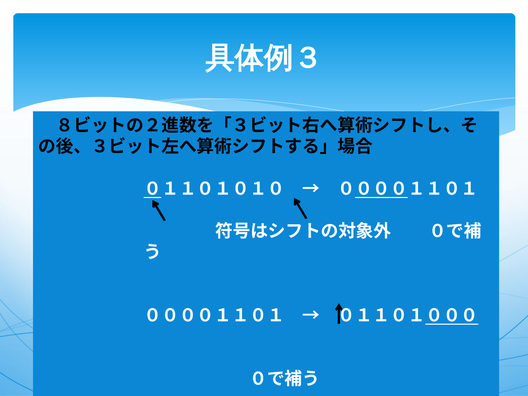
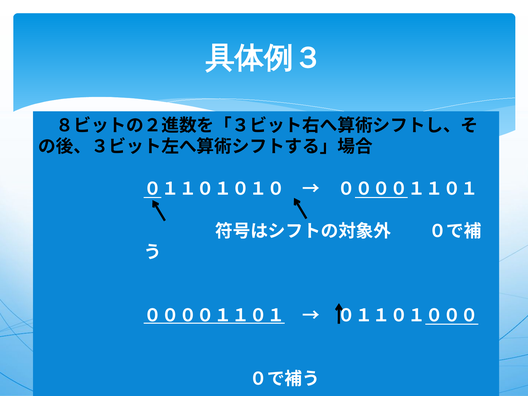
００００１１０１ at (214, 316) underline: none -> present
